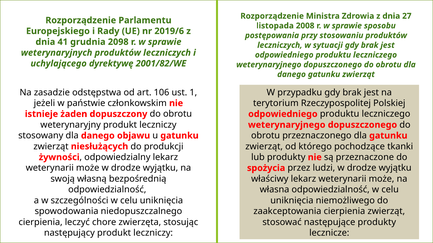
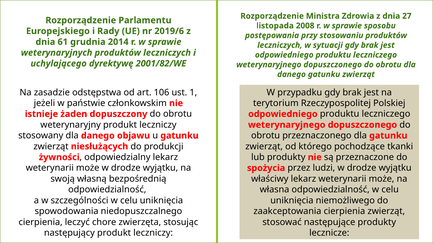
41: 41 -> 61
2098: 2098 -> 2014
